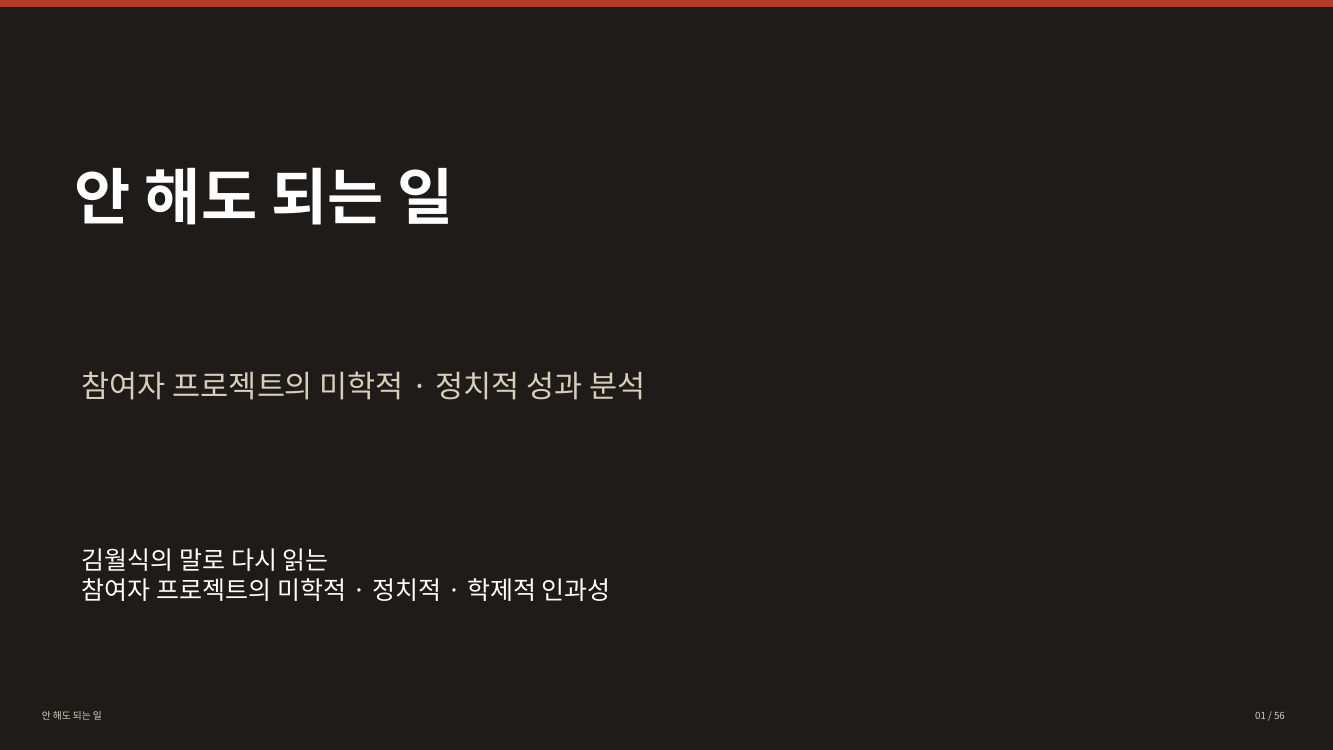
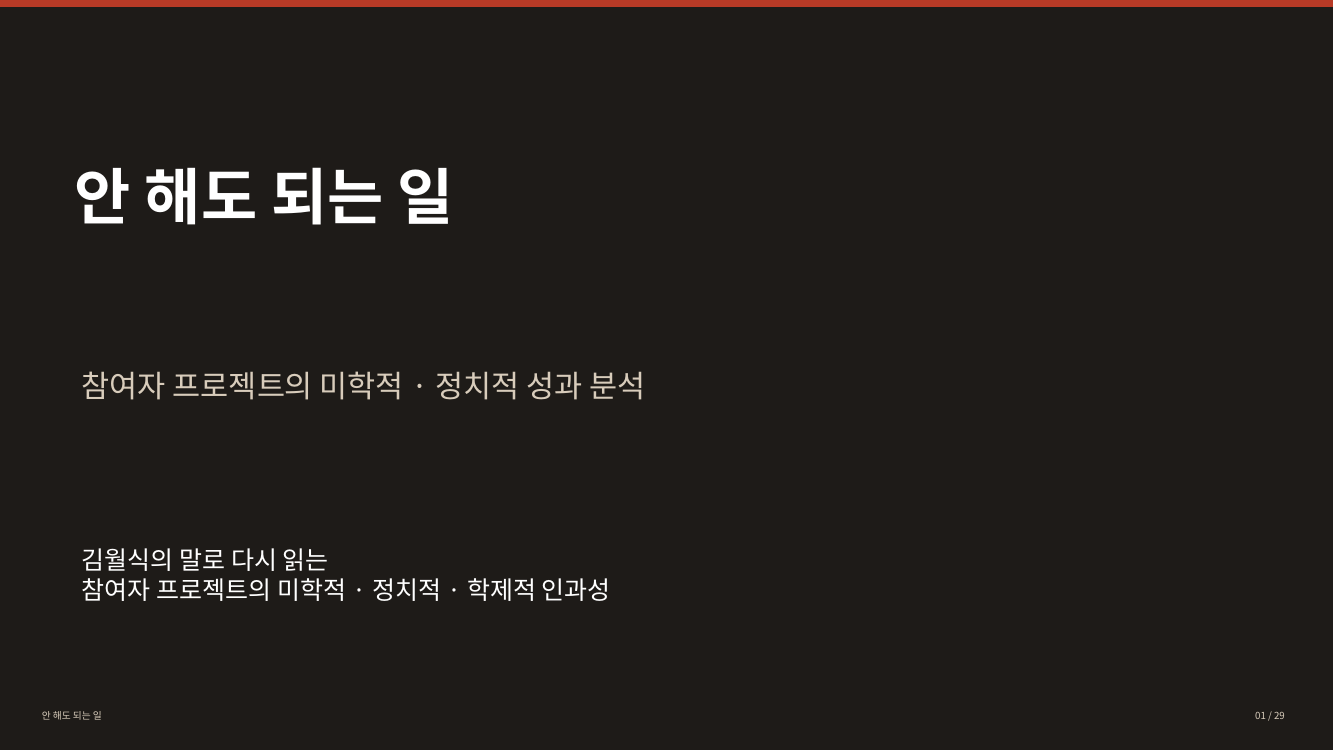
56: 56 -> 29
